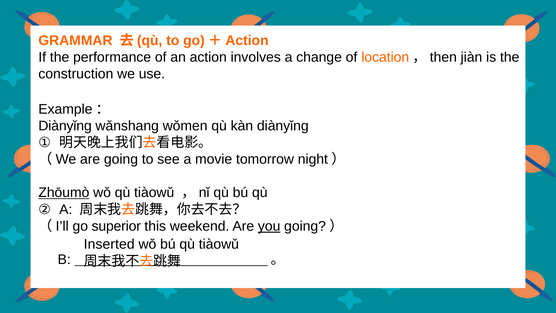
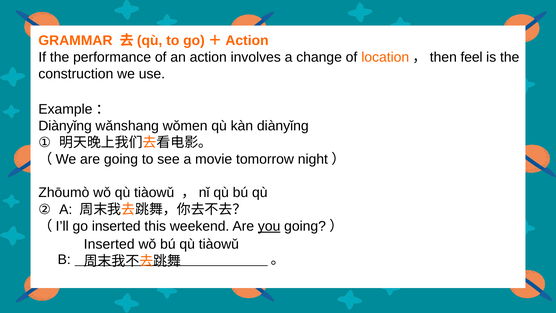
jiàn: jiàn -> feel
Zhōumò underline: present -> none
go superior: superior -> inserted
